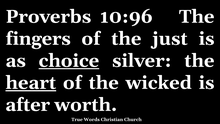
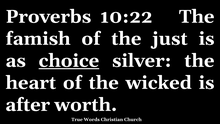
10:96: 10:96 -> 10:22
fingers: fingers -> famish
heart underline: present -> none
